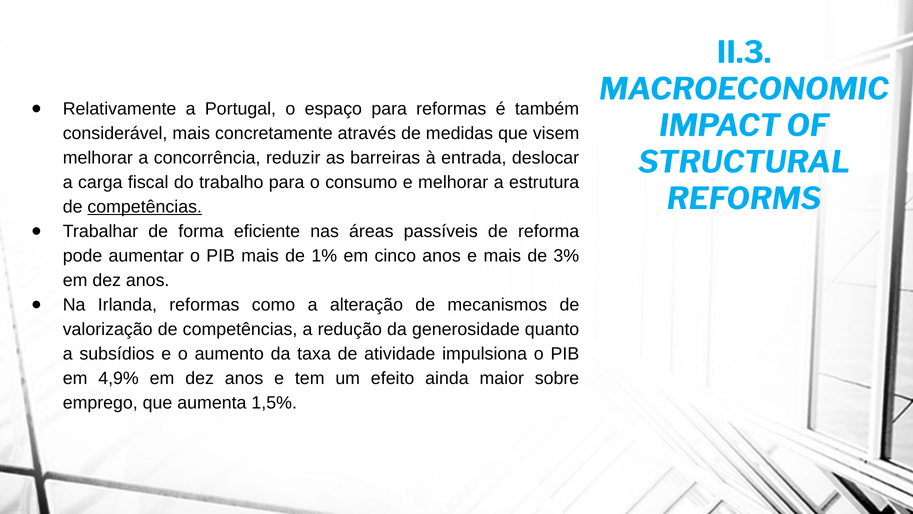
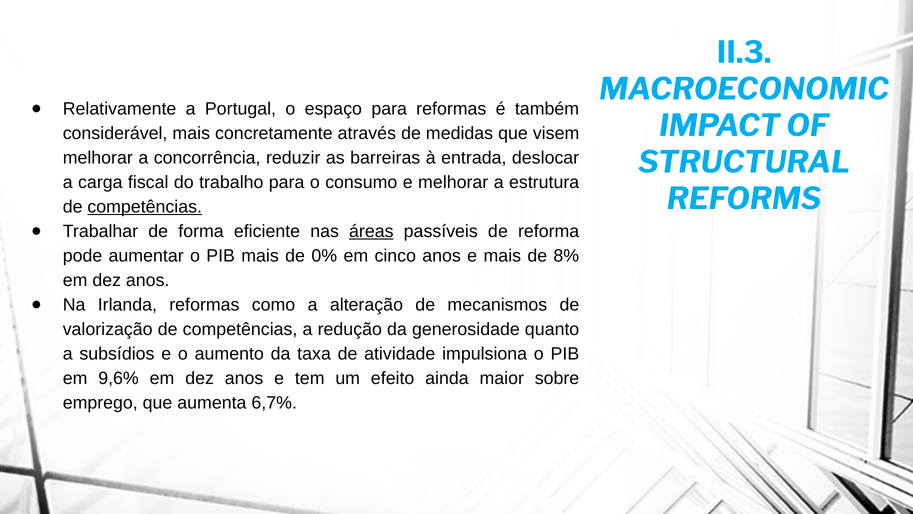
áreas underline: none -> present
1%: 1% -> 0%
3%: 3% -> 8%
4,9%: 4,9% -> 9,6%
1,5%: 1,5% -> 6,7%
